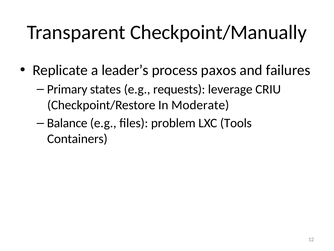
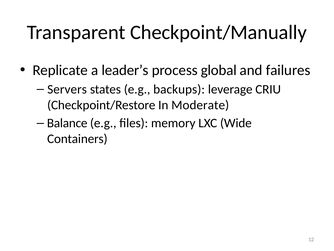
paxos: paxos -> global
Primary: Primary -> Servers
requests: requests -> backups
problem: problem -> memory
Tools: Tools -> Wide
